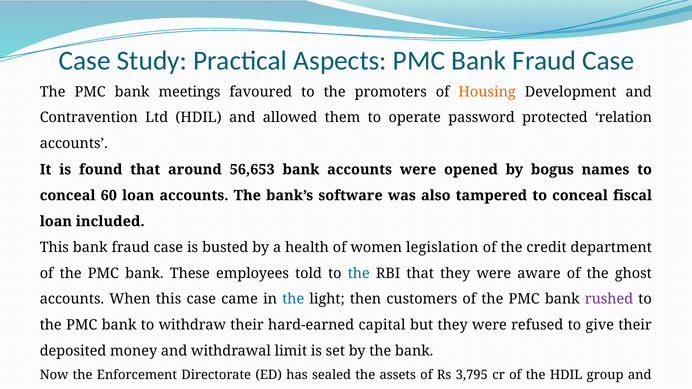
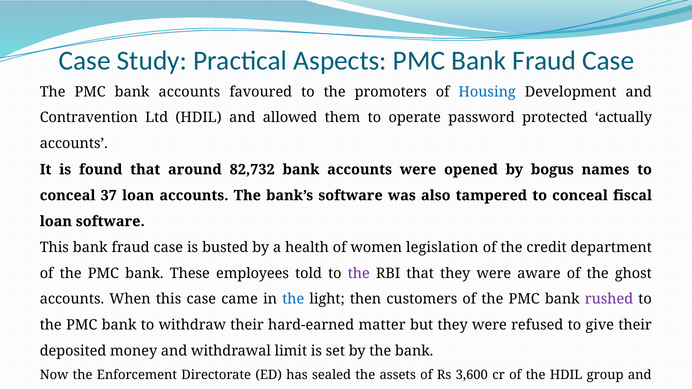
PMC bank meetings: meetings -> accounts
Housing colour: orange -> blue
relation: relation -> actually
56,653: 56,653 -> 82,732
60: 60 -> 37
loan included: included -> software
the at (359, 273) colour: blue -> purple
capital: capital -> matter
3,795: 3,795 -> 3,600
